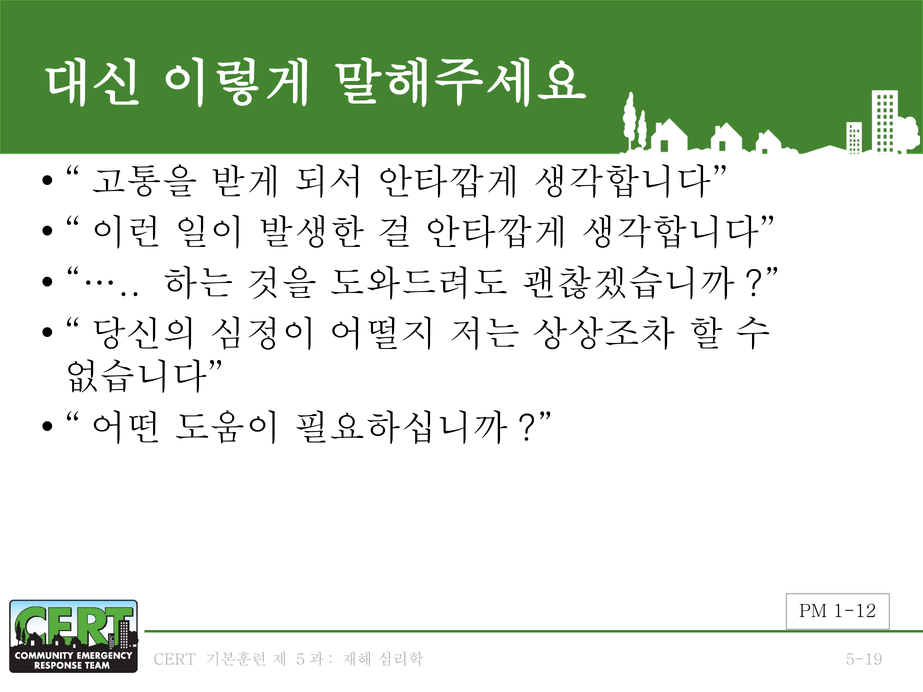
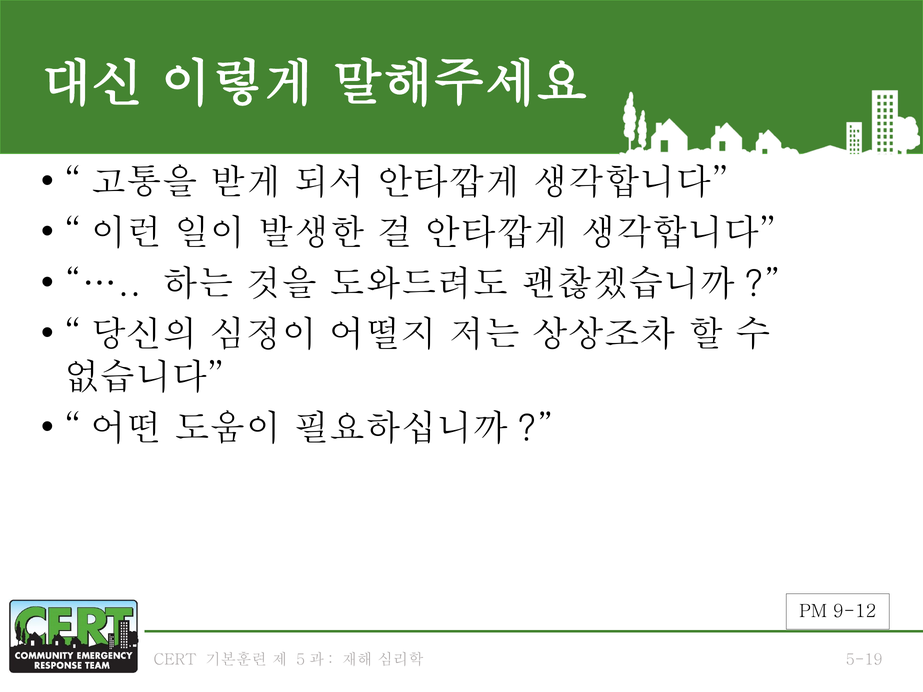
1-12: 1-12 -> 9-12
